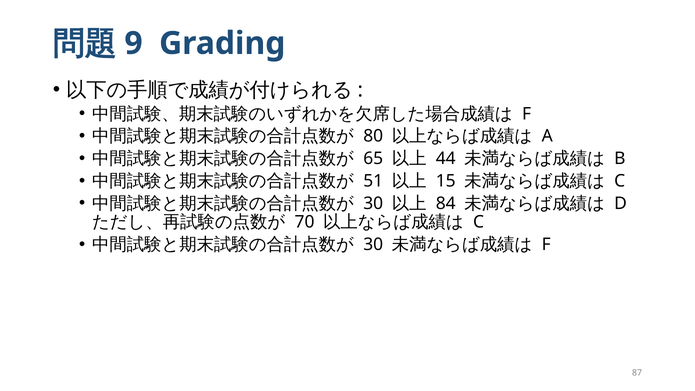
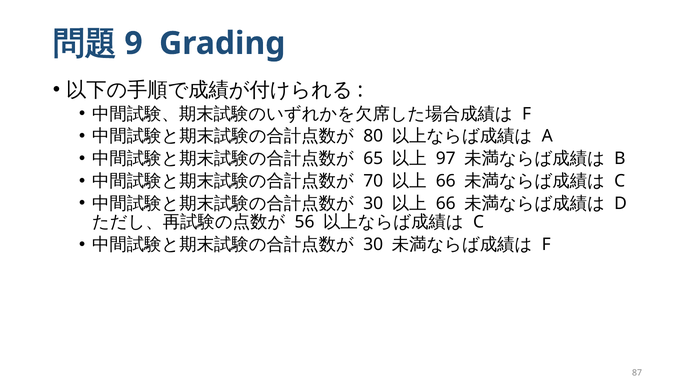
44: 44 -> 97
51: 51 -> 70
15 at (446, 181): 15 -> 66
84 at (446, 203): 84 -> 66
70: 70 -> 56
